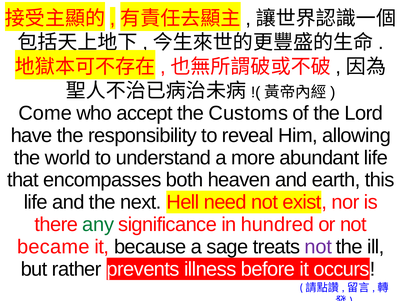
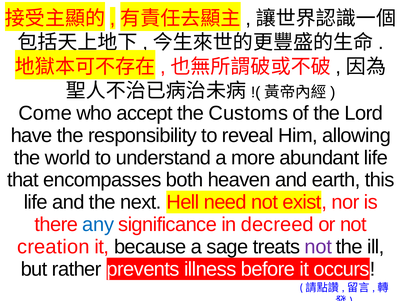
any colour: green -> blue
hundred: hundred -> decreed
became: became -> creation
